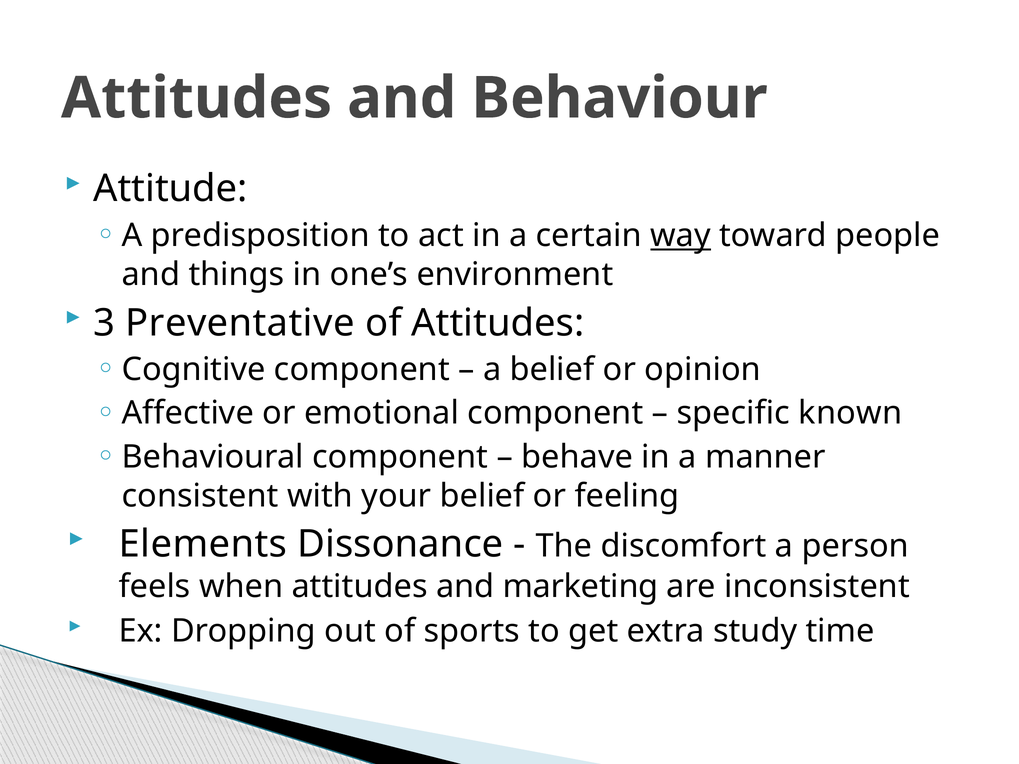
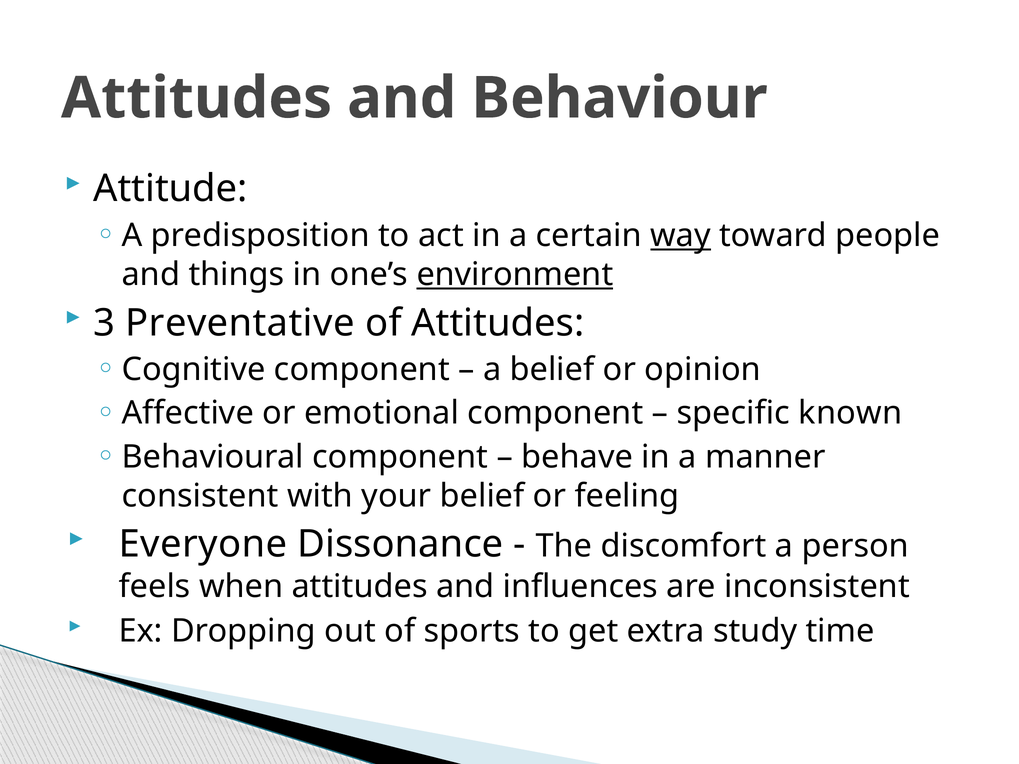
environment underline: none -> present
Elements: Elements -> Everyone
marketing: marketing -> influences
